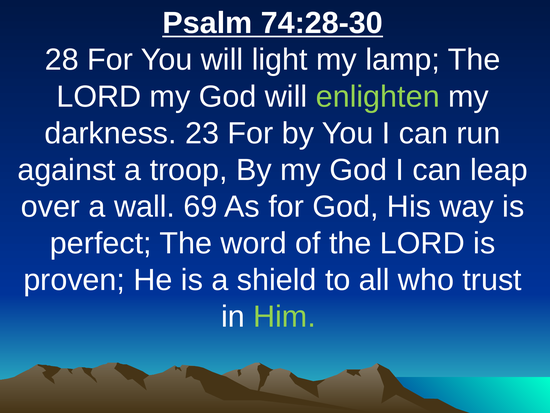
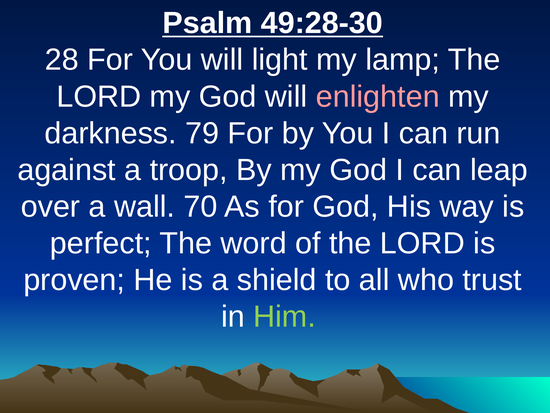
74:28-30: 74:28-30 -> 49:28-30
enlighten colour: light green -> pink
23: 23 -> 79
69: 69 -> 70
